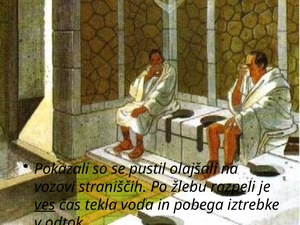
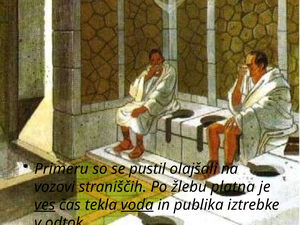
Pokazali: Pokazali -> Primeru
razpeli: razpeli -> platna
voda underline: none -> present
pobega: pobega -> publika
